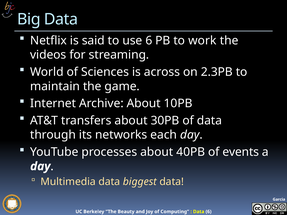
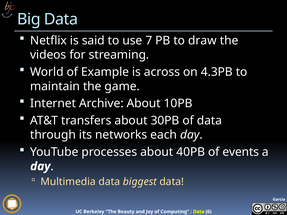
use 6: 6 -> 7
work: work -> draw
Sciences: Sciences -> Example
2.3PB: 2.3PB -> 4.3PB
